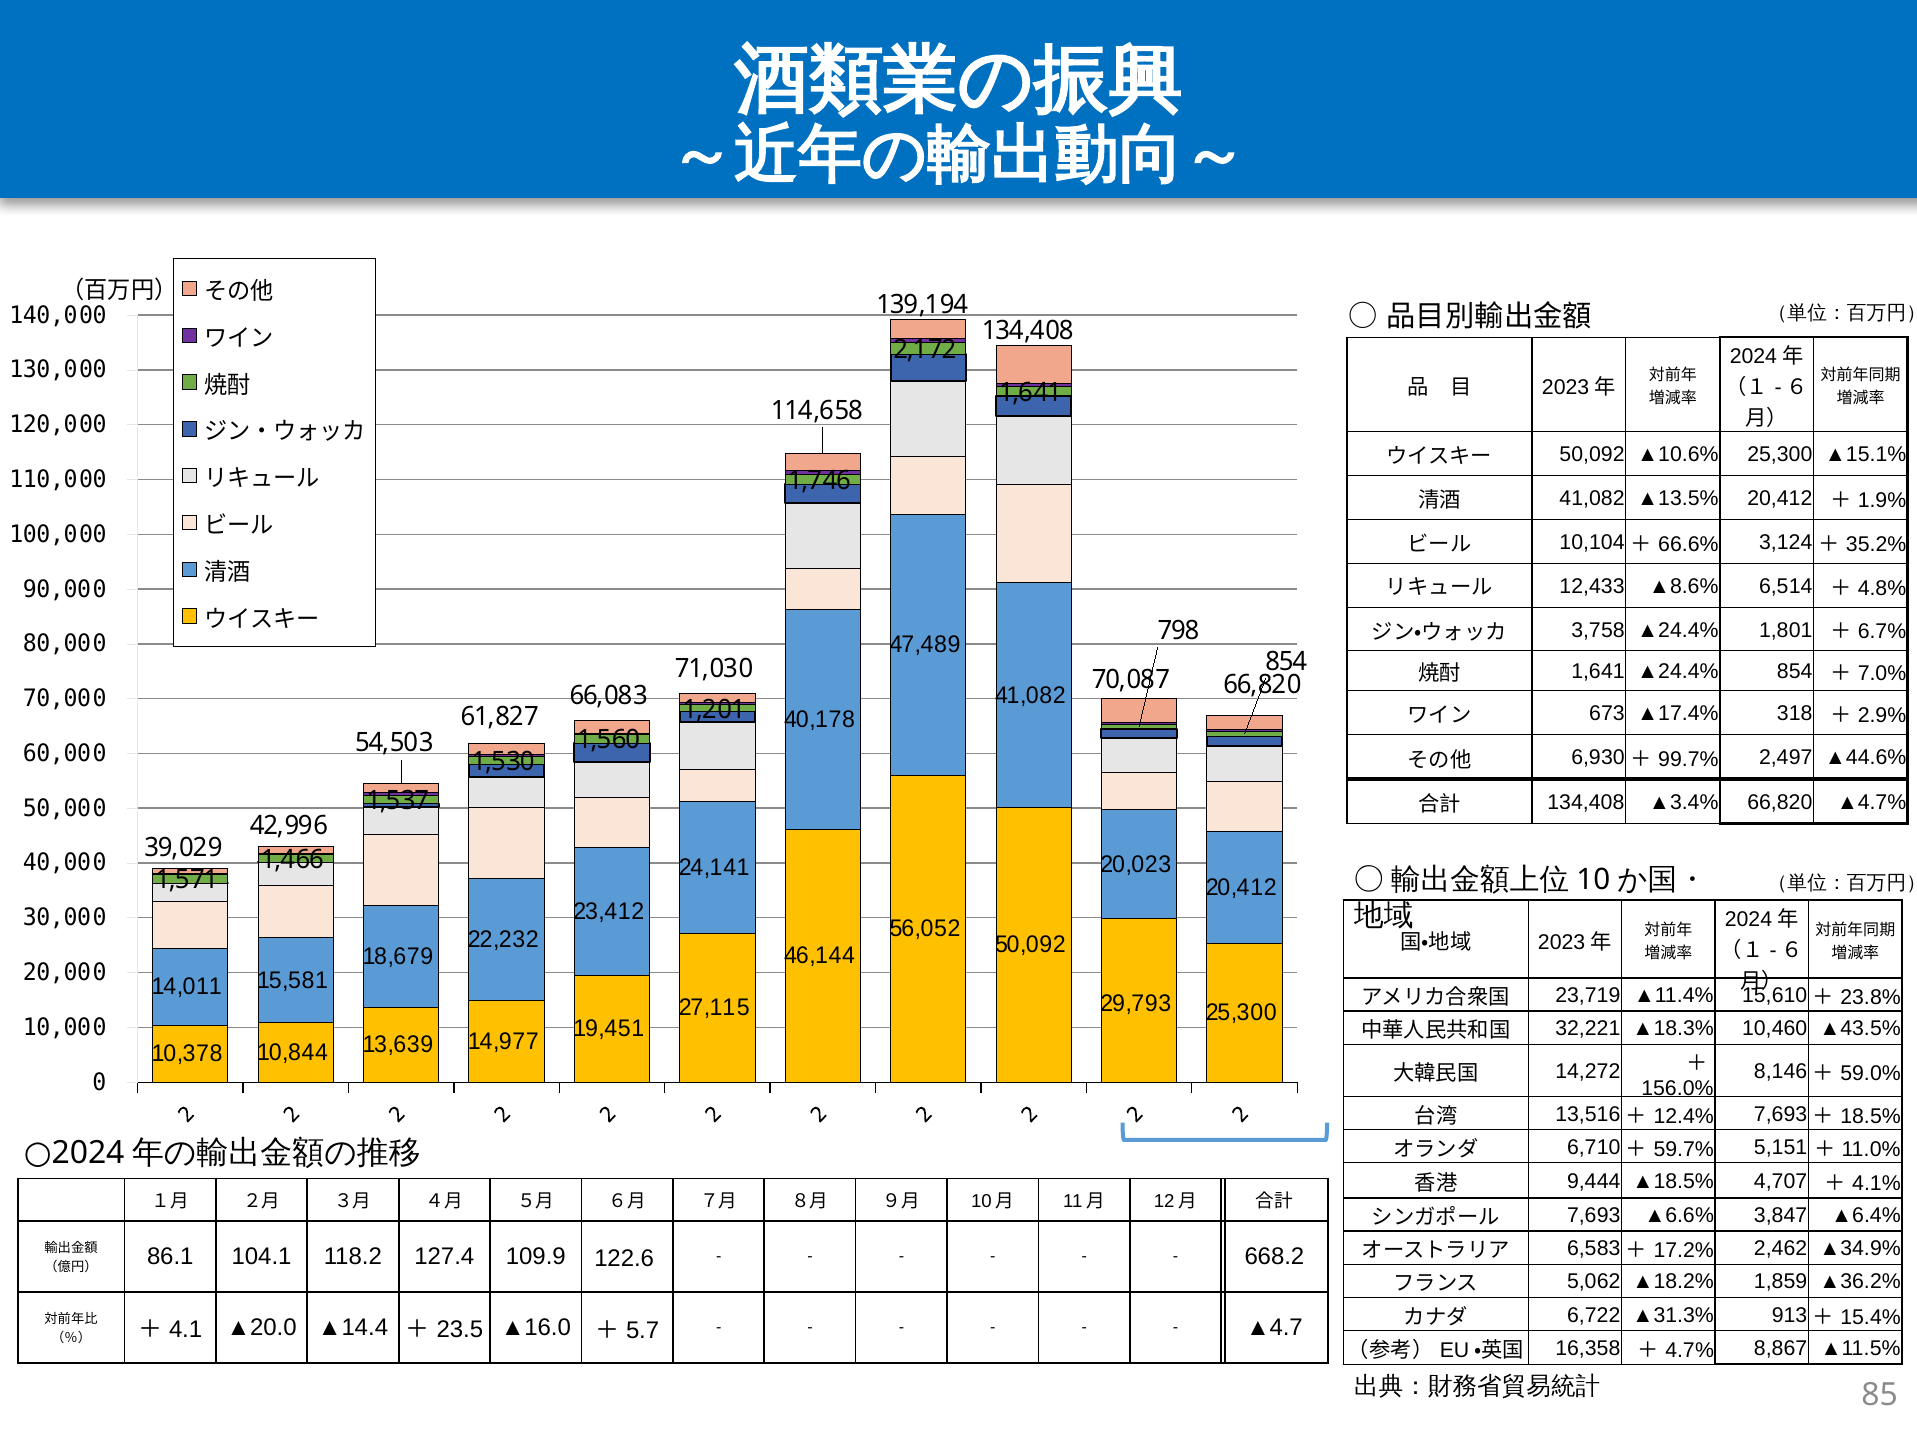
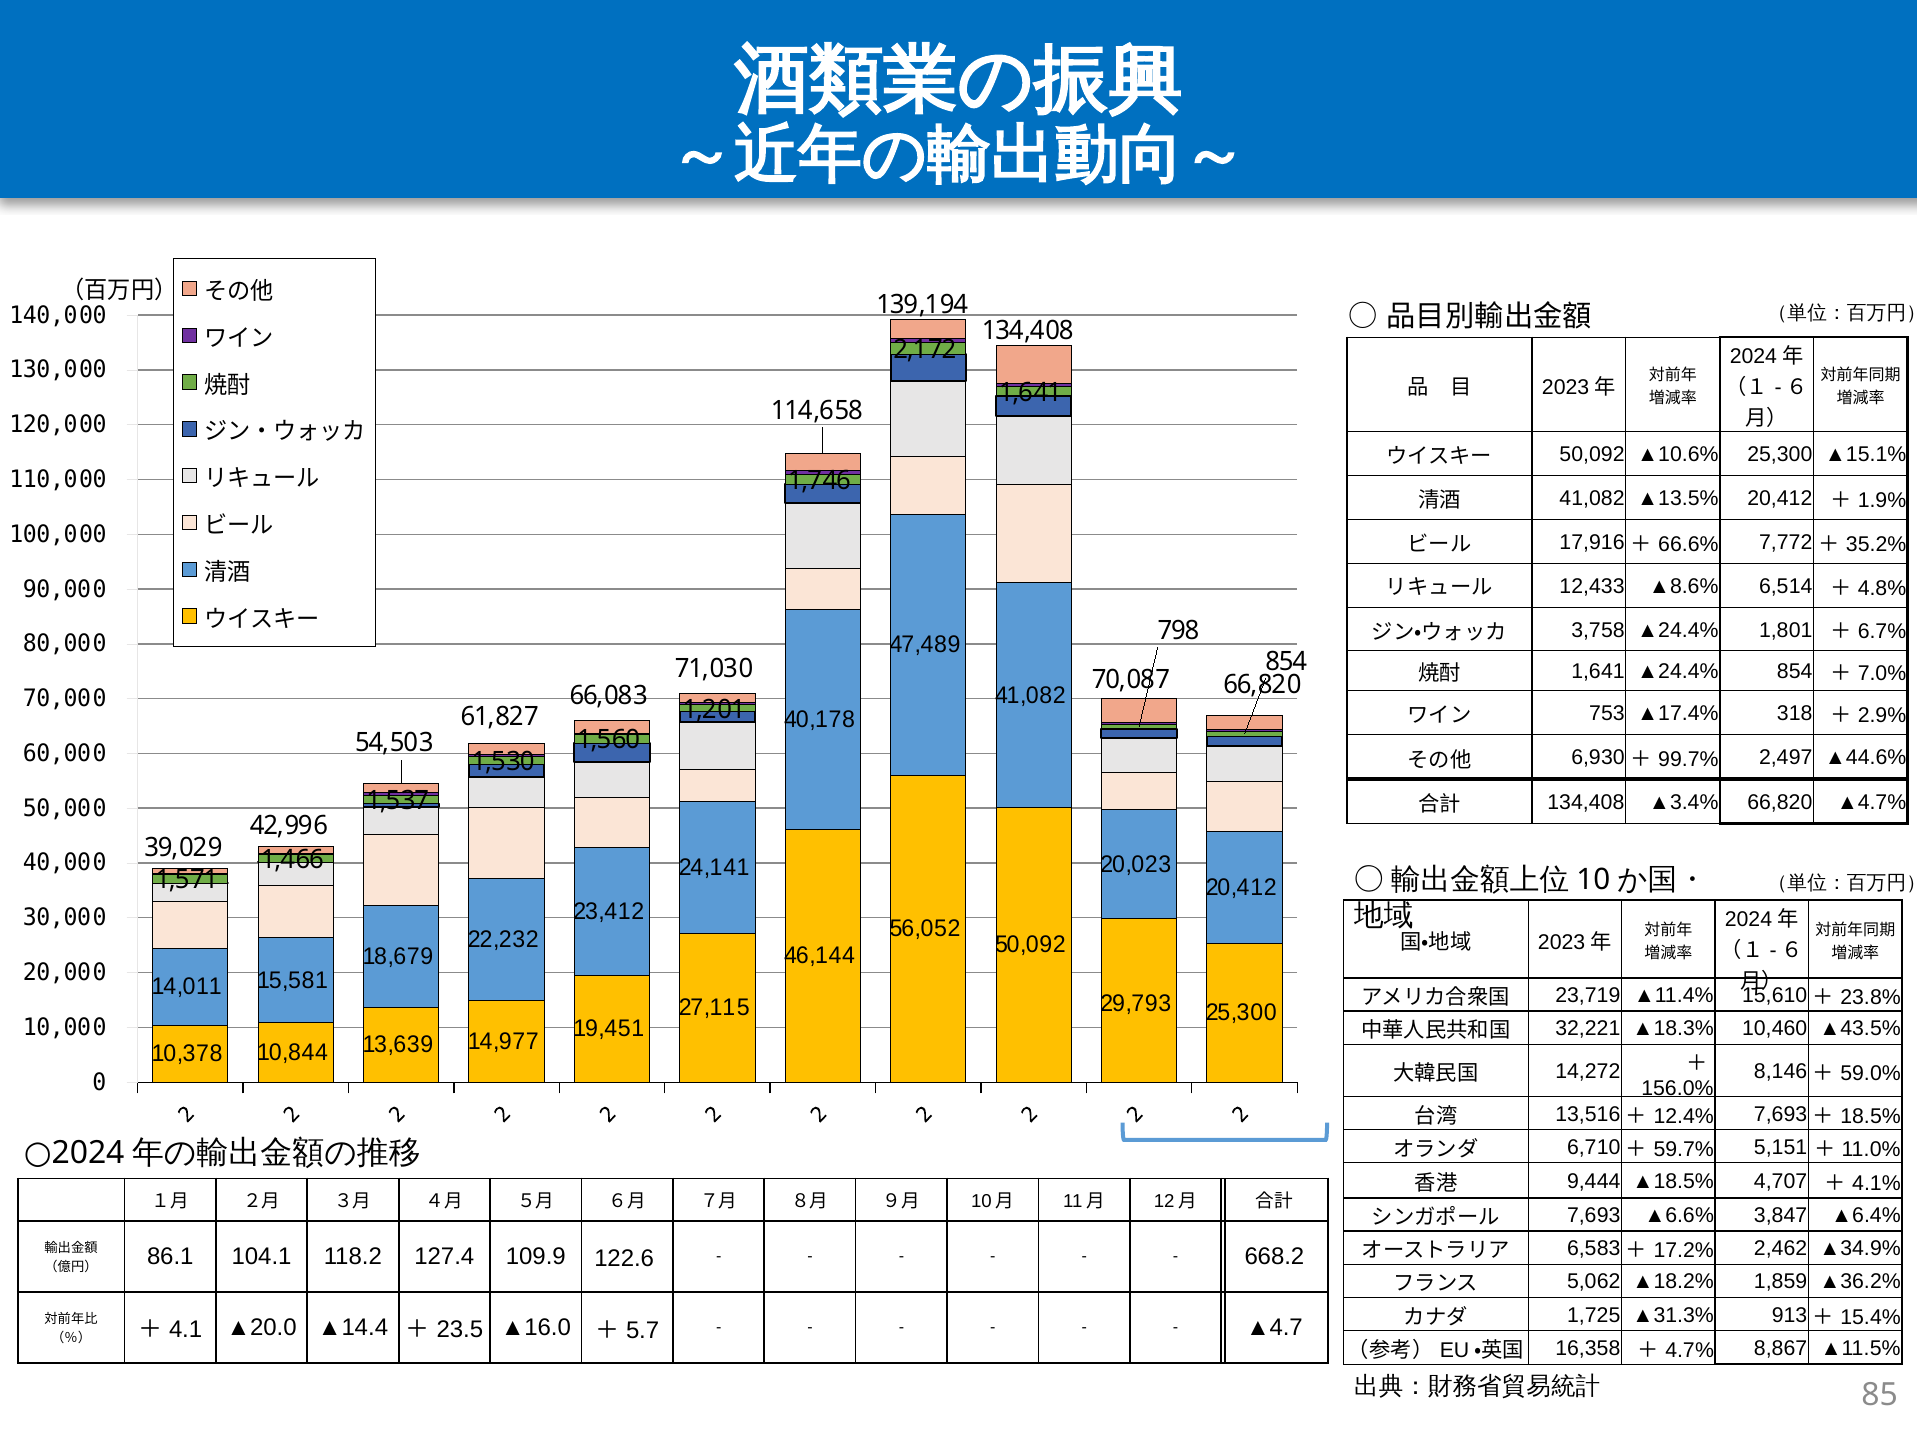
10,104: 10,104 -> 17,916
3,124: 3,124 -> 7,772
673: 673 -> 753
6,722: 6,722 -> 1,725
